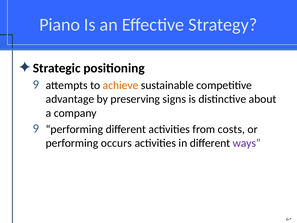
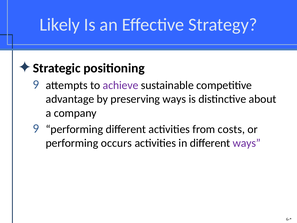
Piano: Piano -> Likely
achieve colour: orange -> purple
preserving signs: signs -> ways
